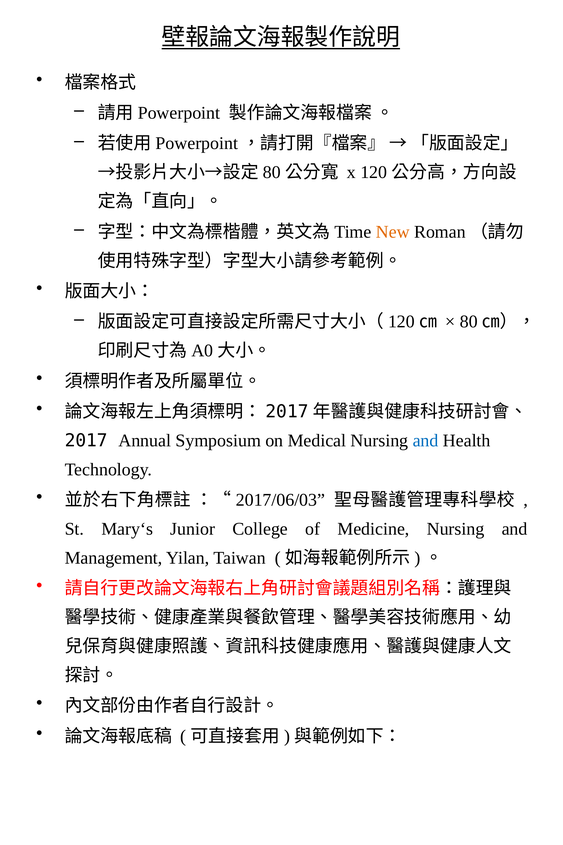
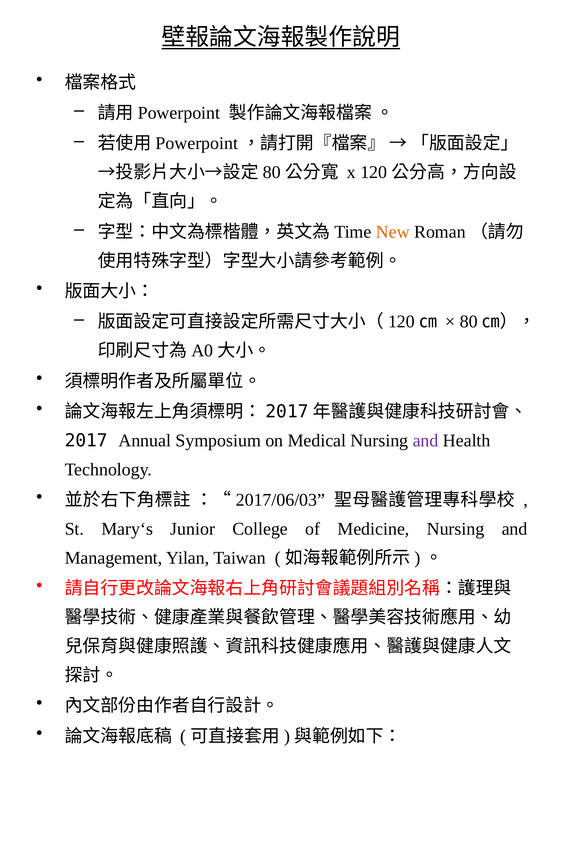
and at (426, 440) colour: blue -> purple
